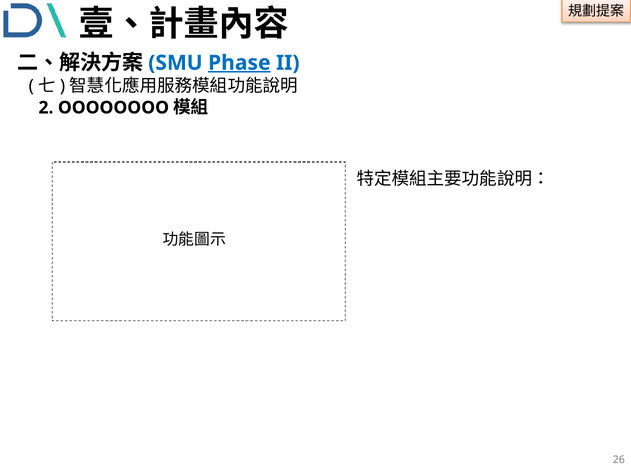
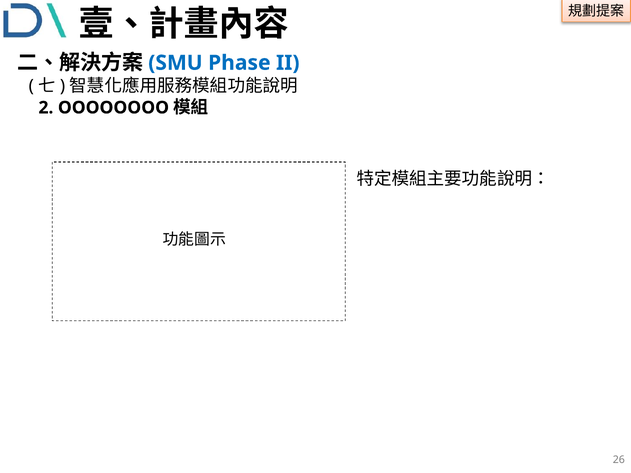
Phase underline: present -> none
